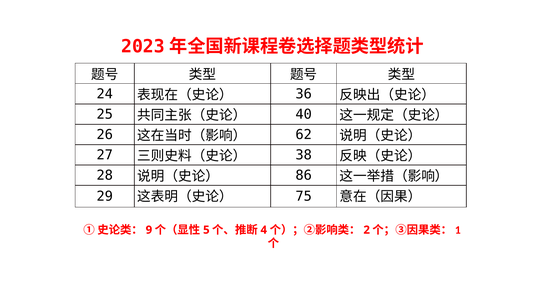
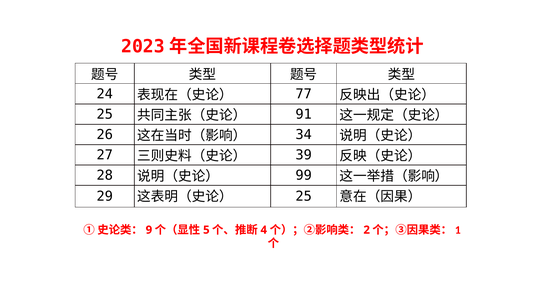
36: 36 -> 77
40: 40 -> 91
62: 62 -> 34
38: 38 -> 39
86: 86 -> 99
75 at (304, 196): 75 -> 25
